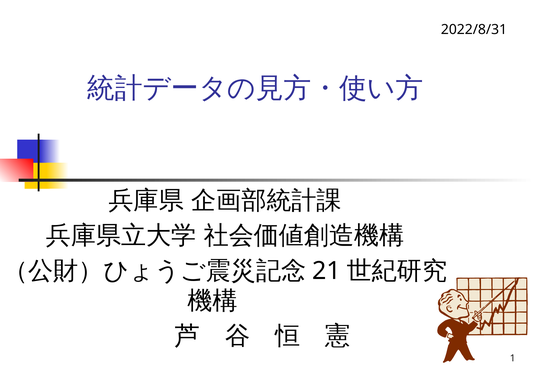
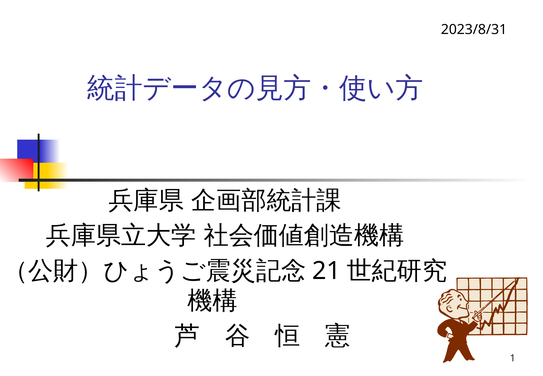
2022/8/31: 2022/8/31 -> 2023/8/31
